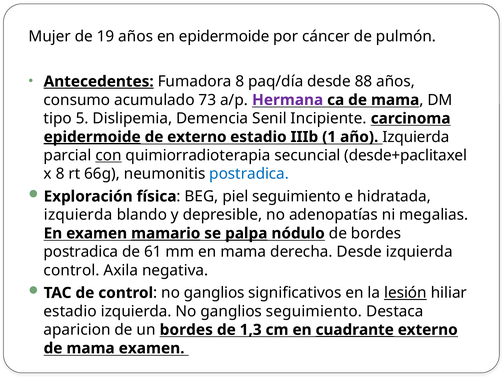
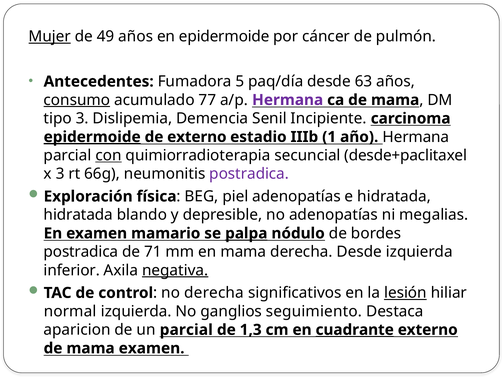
Mujer underline: none -> present
19: 19 -> 49
Antecedentes underline: present -> none
Fumadora 8: 8 -> 5
88: 88 -> 63
consumo underline: none -> present
73: 73 -> 77
tipo 5: 5 -> 3
año Izquierda: Izquierda -> Hermana
x 8: 8 -> 3
postradica at (249, 174) colour: blue -> purple
piel seguimiento: seguimiento -> adenopatías
izquierda at (78, 214): izquierda -> hidratada
mamario underline: present -> none
61: 61 -> 71
control at (72, 270): control -> inferior
negativa underline: none -> present
ganglios at (214, 292): ganglios -> derecha
estadio at (70, 311): estadio -> normal
un bordes: bordes -> parcial
